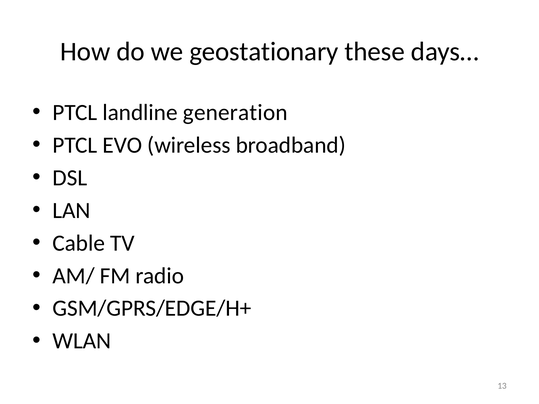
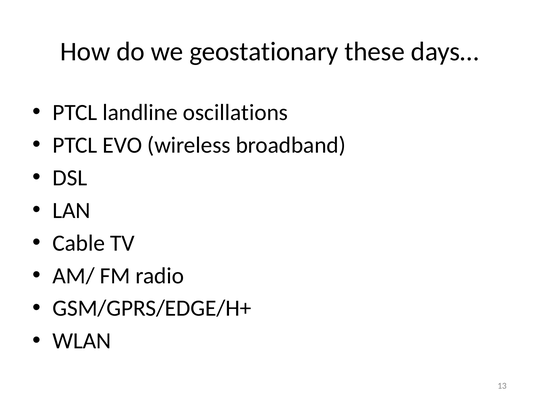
generation: generation -> oscillations
